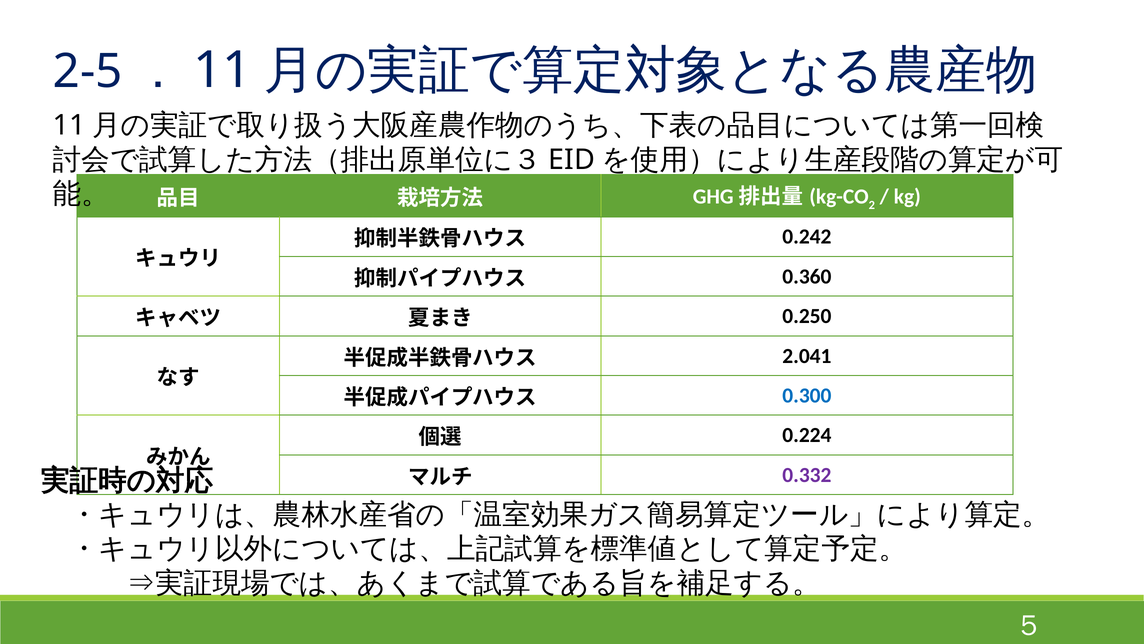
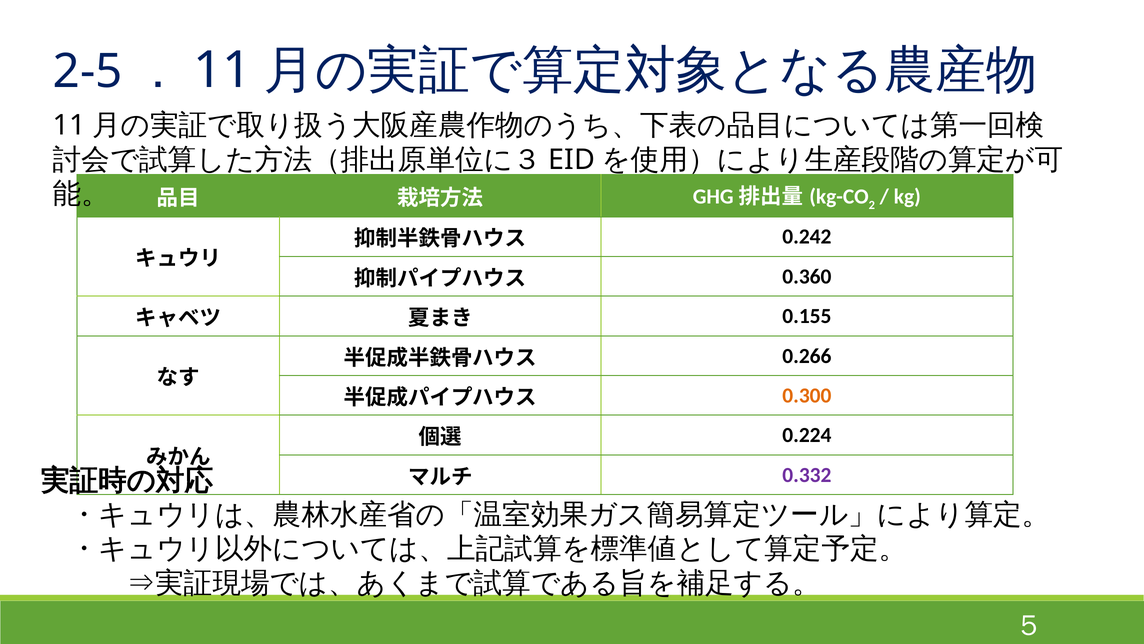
0.250: 0.250 -> 0.155
2.041: 2.041 -> 0.266
0.300 colour: blue -> orange
